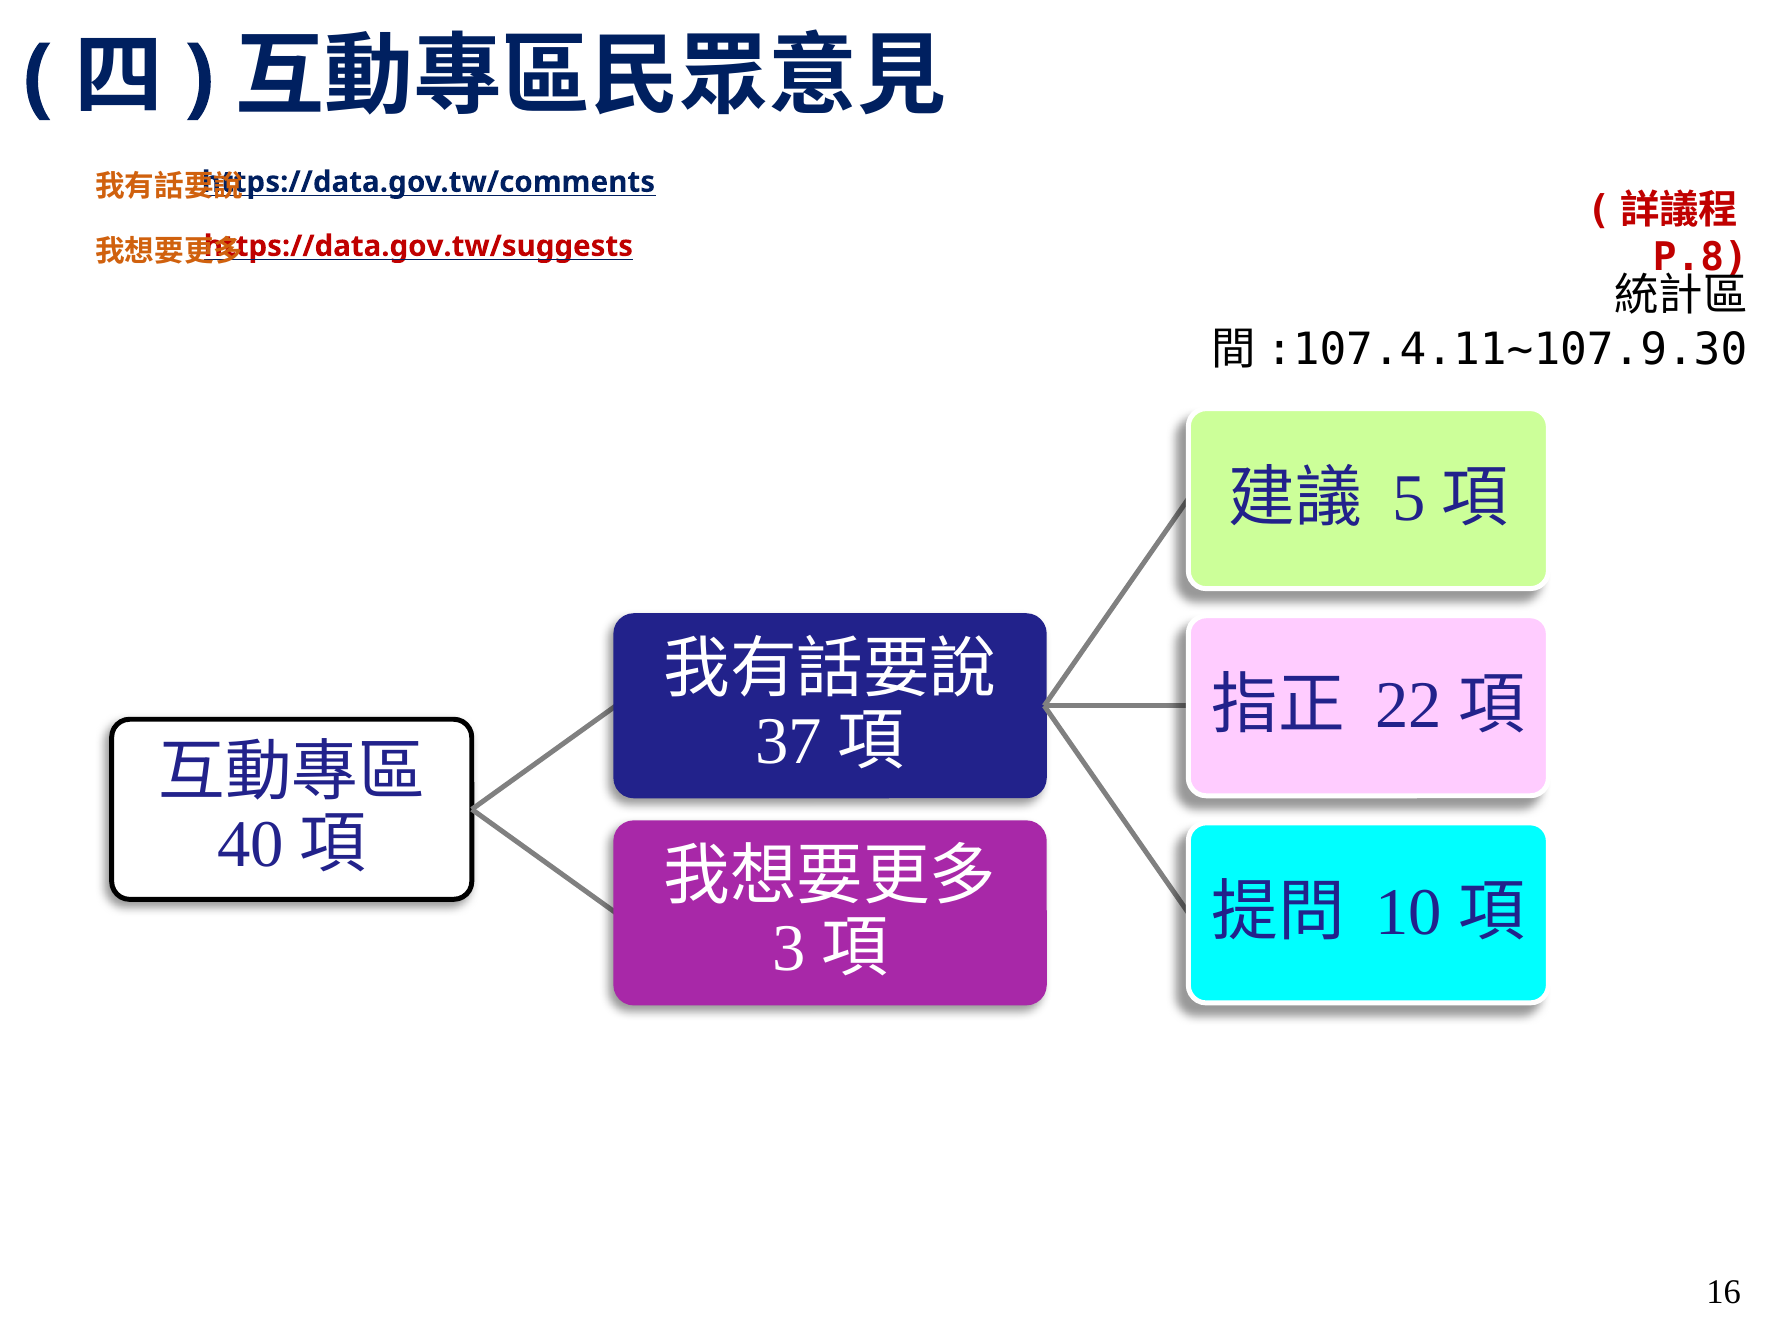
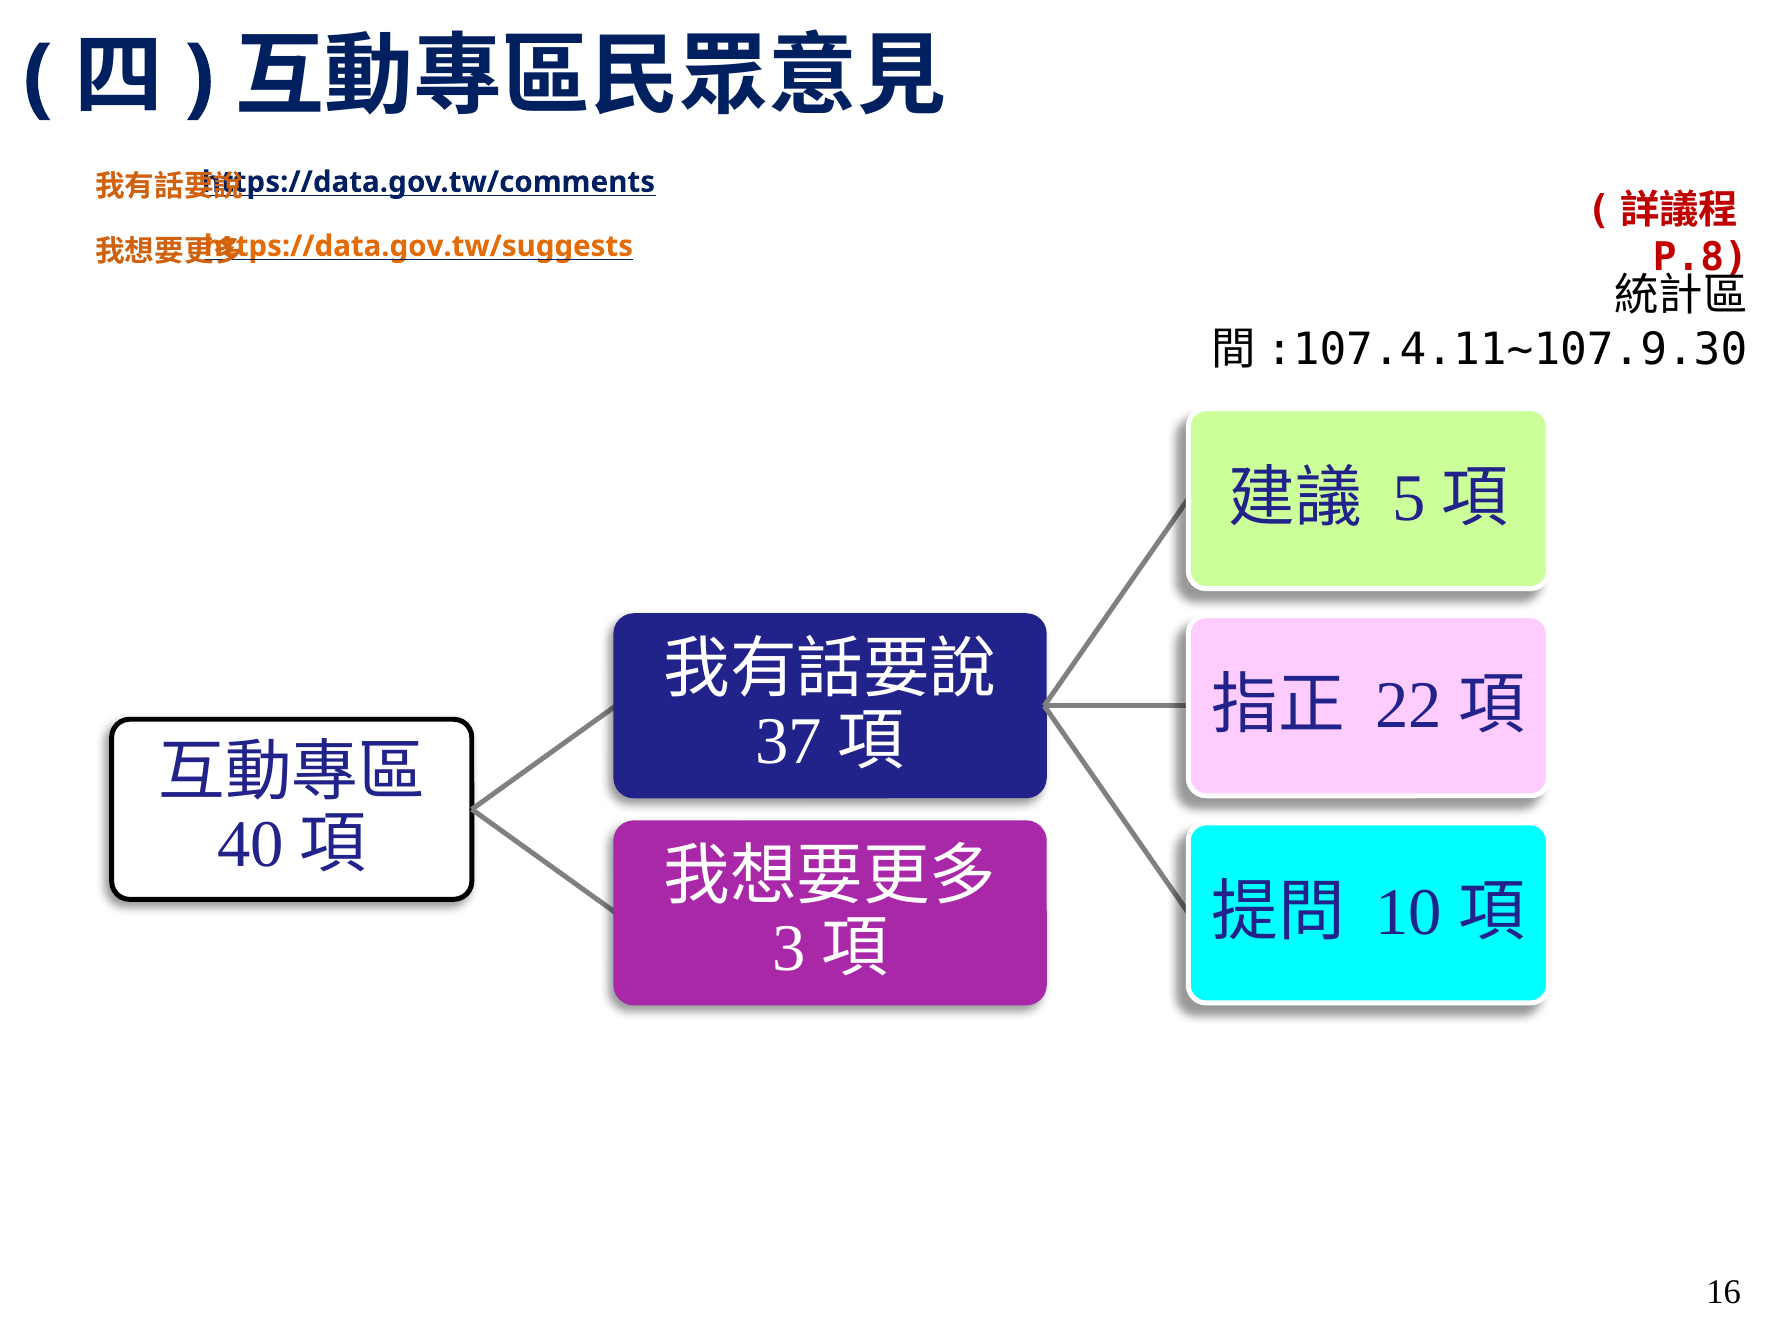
https://data.gov.tw/suggests colour: red -> orange
